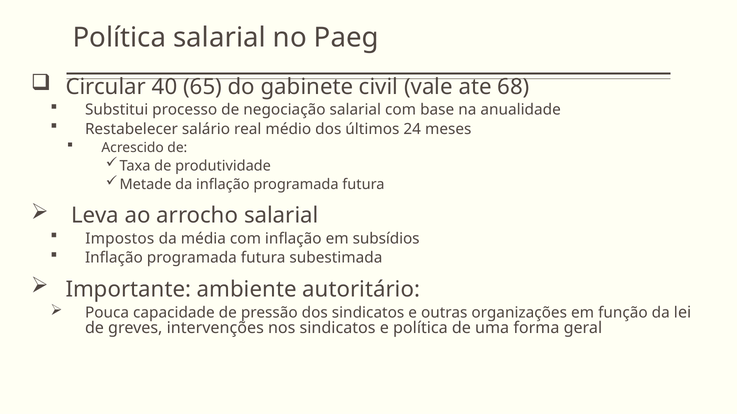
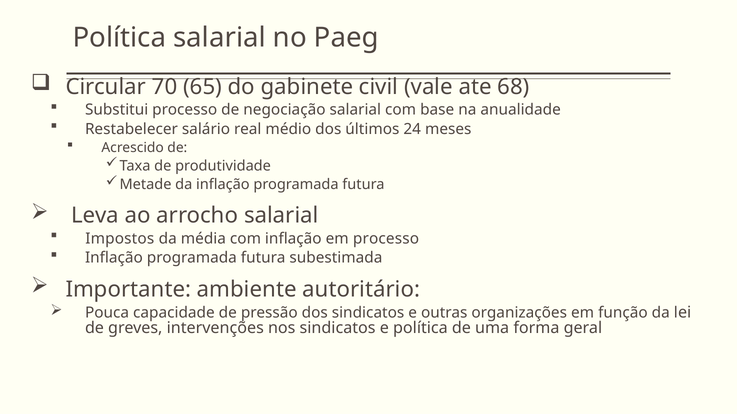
40: 40 -> 70
em subsídios: subsídios -> processo
